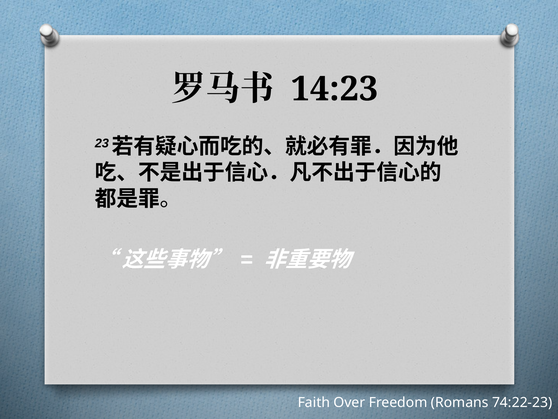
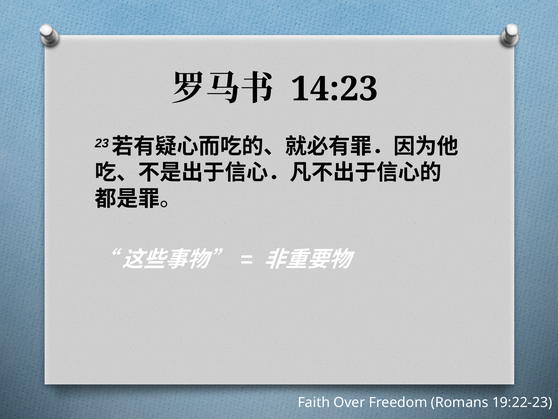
74:22-23: 74:22-23 -> 19:22-23
